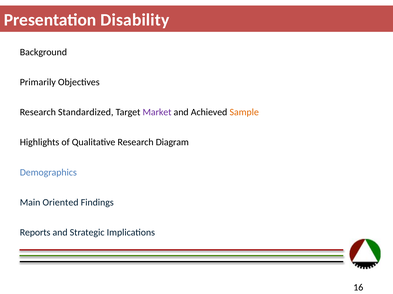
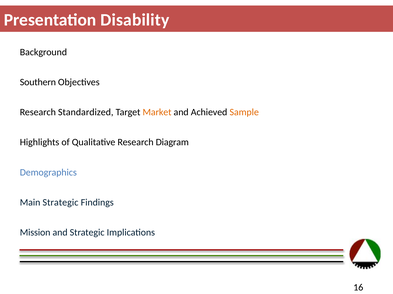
Primarily: Primarily -> Southern
Market colour: purple -> orange
Main Oriented: Oriented -> Strategic
Reports: Reports -> Mission
